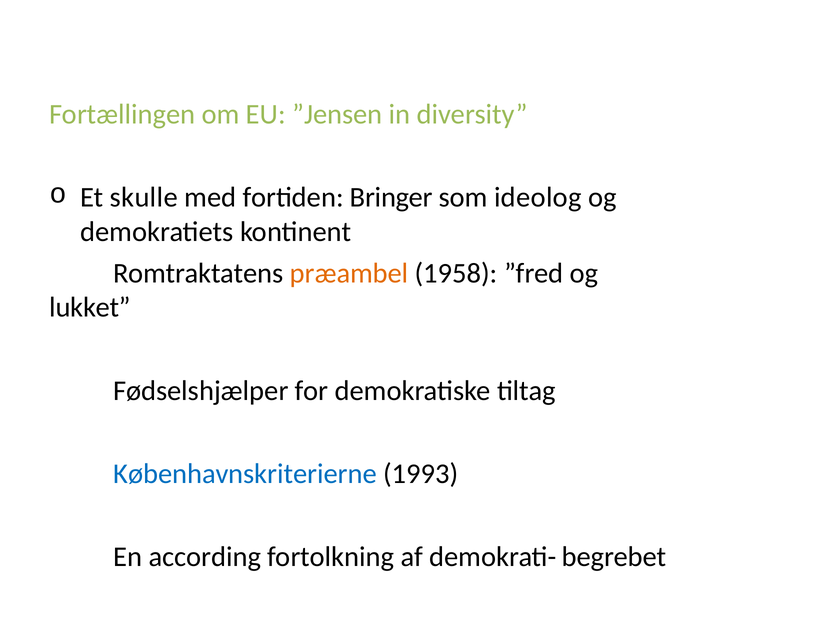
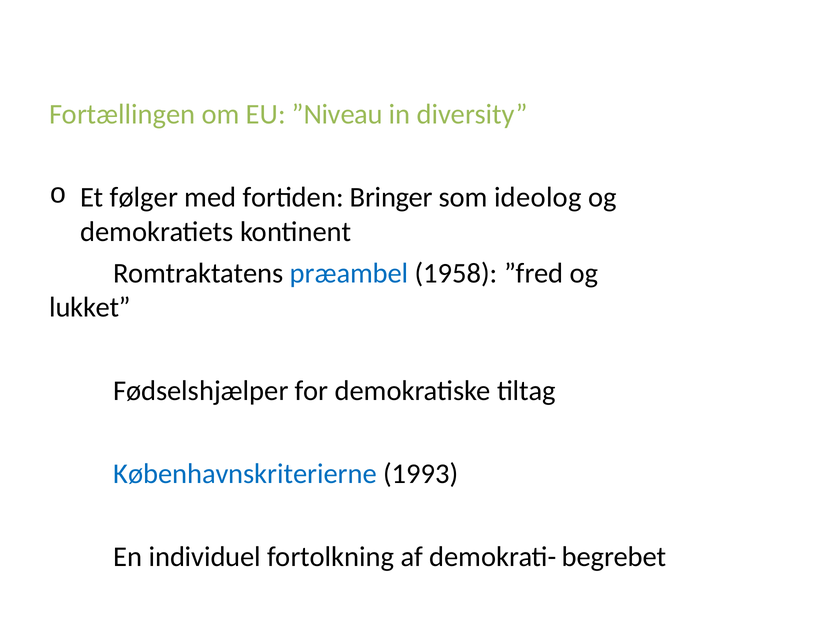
”Jensen: ”Jensen -> ”Niveau
skulle: skulle -> følger
præambel colour: orange -> blue
according: according -> individuel
